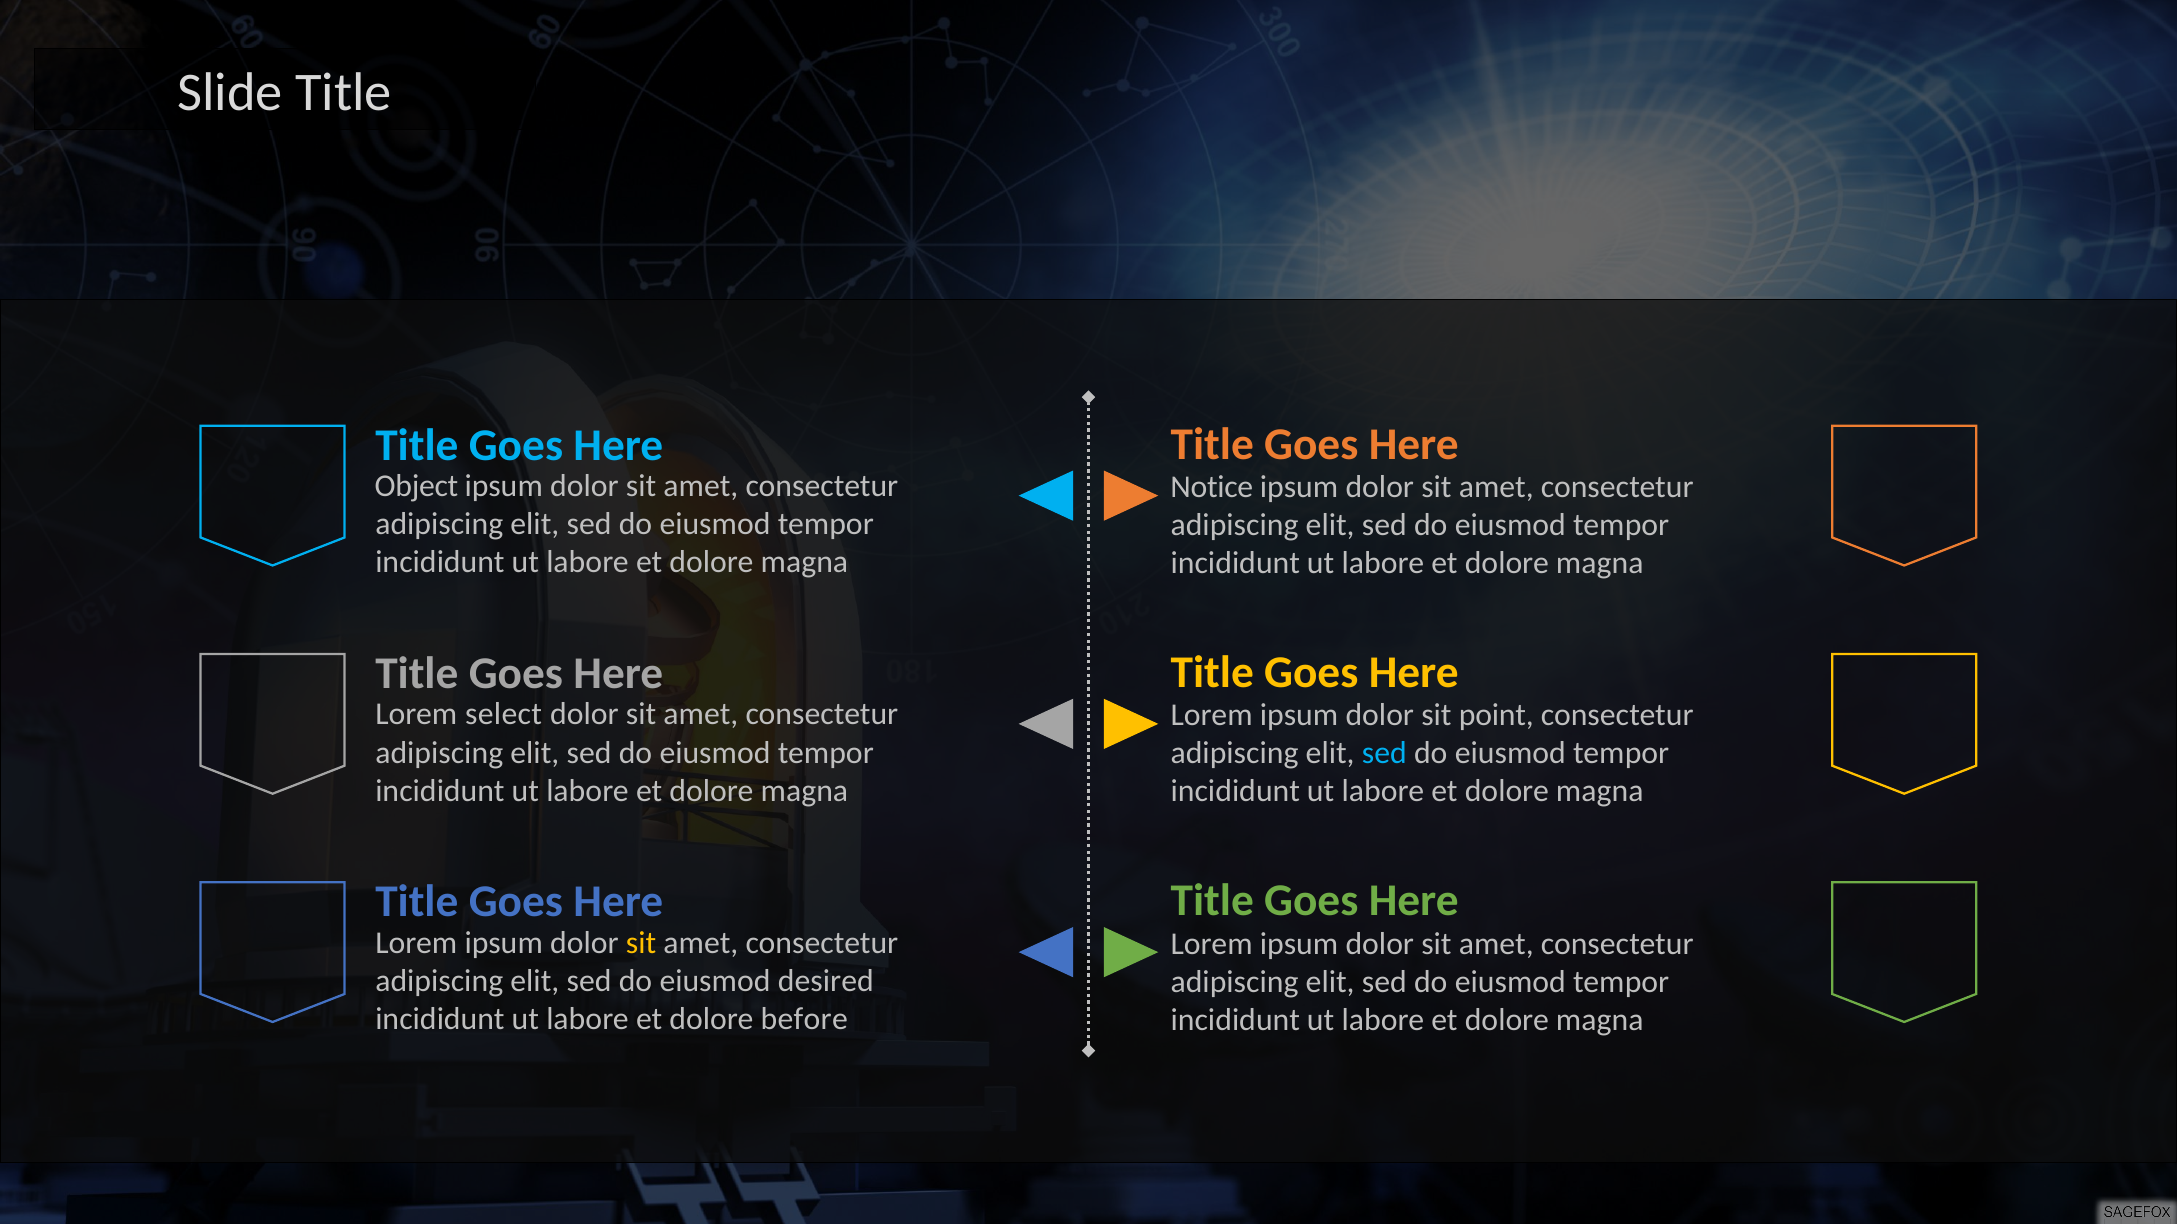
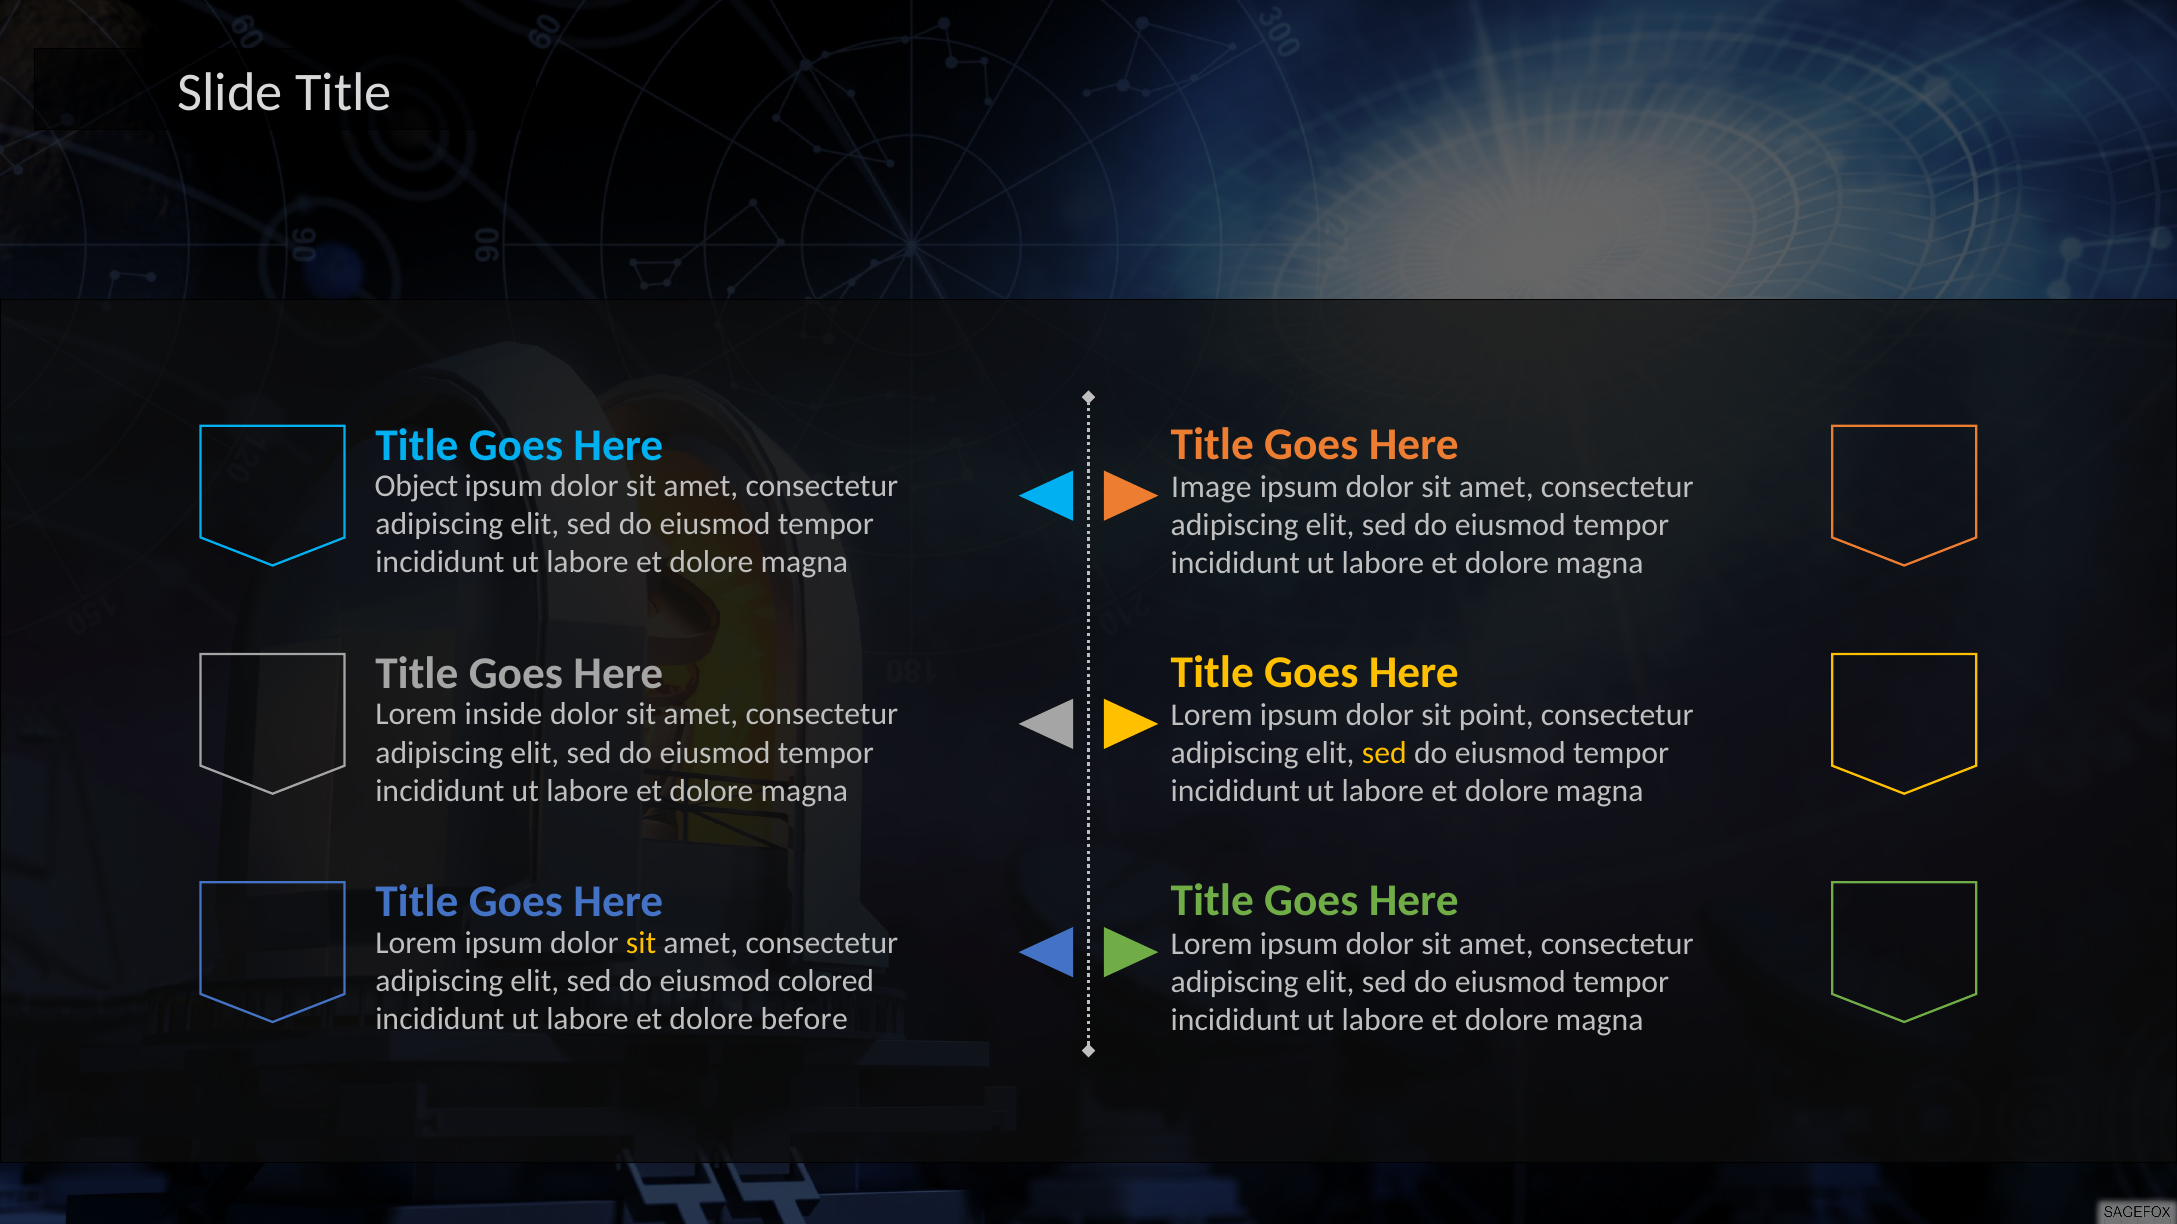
Notice: Notice -> Image
select: select -> inside
sed at (1384, 754) colour: light blue -> yellow
desired: desired -> colored
